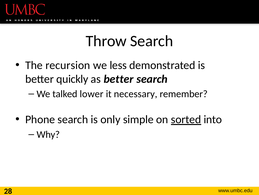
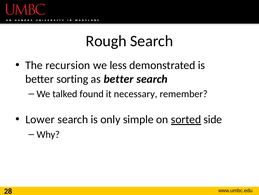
Throw: Throw -> Rough
quickly: quickly -> sorting
lower: lower -> found
Phone: Phone -> Lower
into: into -> side
